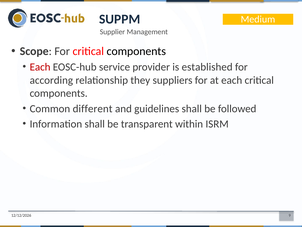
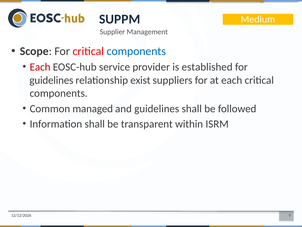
components at (136, 51) colour: black -> blue
according at (51, 80): according -> guidelines
they: they -> exist
different: different -> managed
